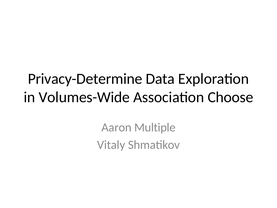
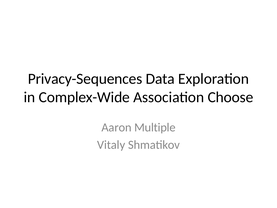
Privacy-Determine: Privacy-Determine -> Privacy-Sequences
Volumes-Wide: Volumes-Wide -> Complex-Wide
